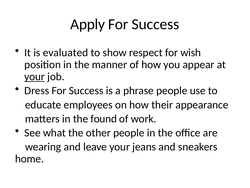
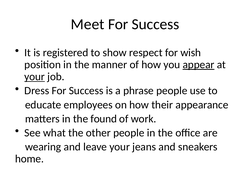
Apply: Apply -> Meet
evaluated: evaluated -> registered
appear underline: none -> present
